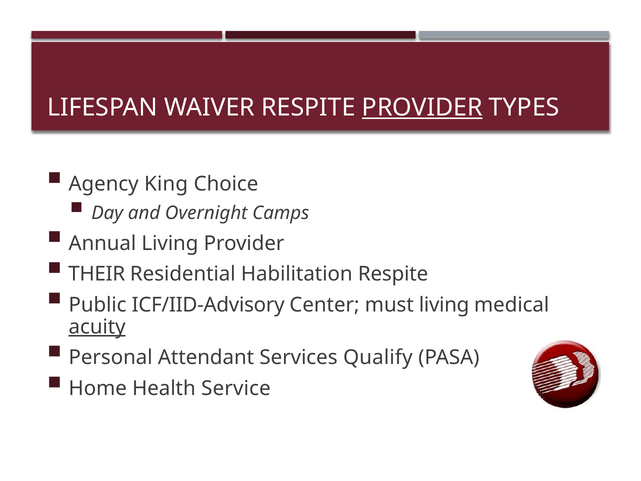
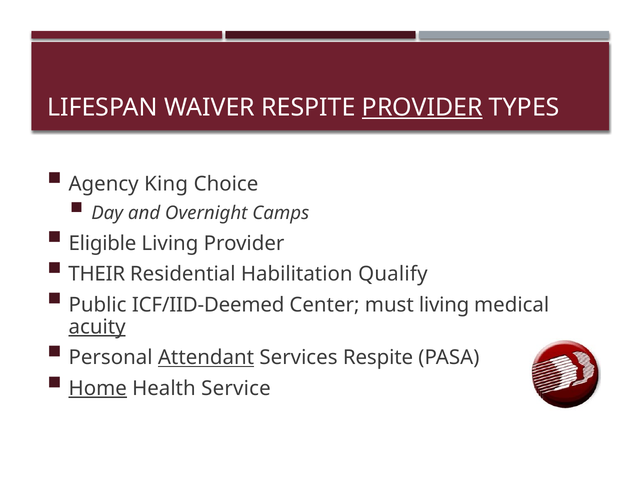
Annual: Annual -> Eligible
Habilitation Respite: Respite -> Qualify
ICF/IID-Advisory: ICF/IID-Advisory -> ICF/IID-Deemed
Attendant underline: none -> present
Services Qualify: Qualify -> Respite
Home underline: none -> present
